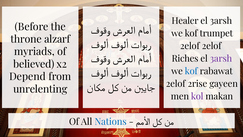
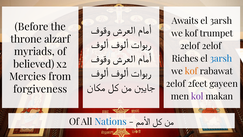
Healer: Healer -> Awaits
3arsh at (221, 59) colour: purple -> blue
kof at (191, 71) colour: blue -> orange
Depend: Depend -> Mercies
2rise: 2rise -> 2feet
unrelenting: unrelenting -> forgiveness
